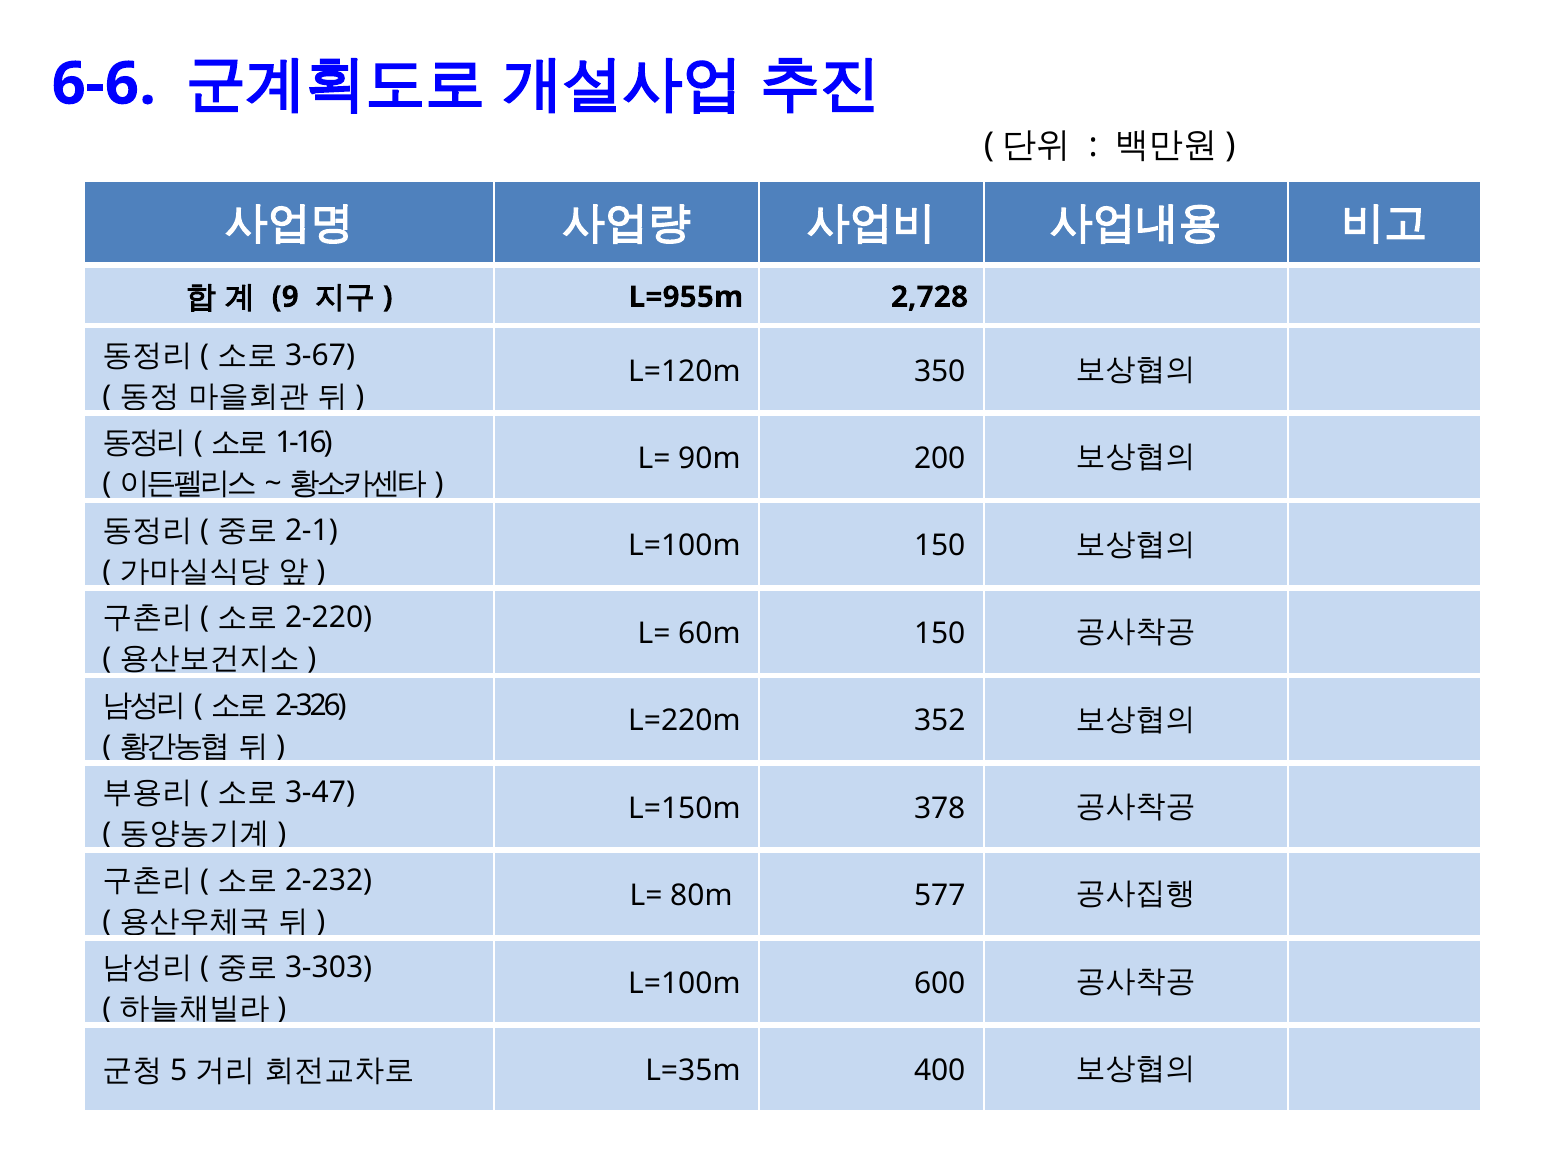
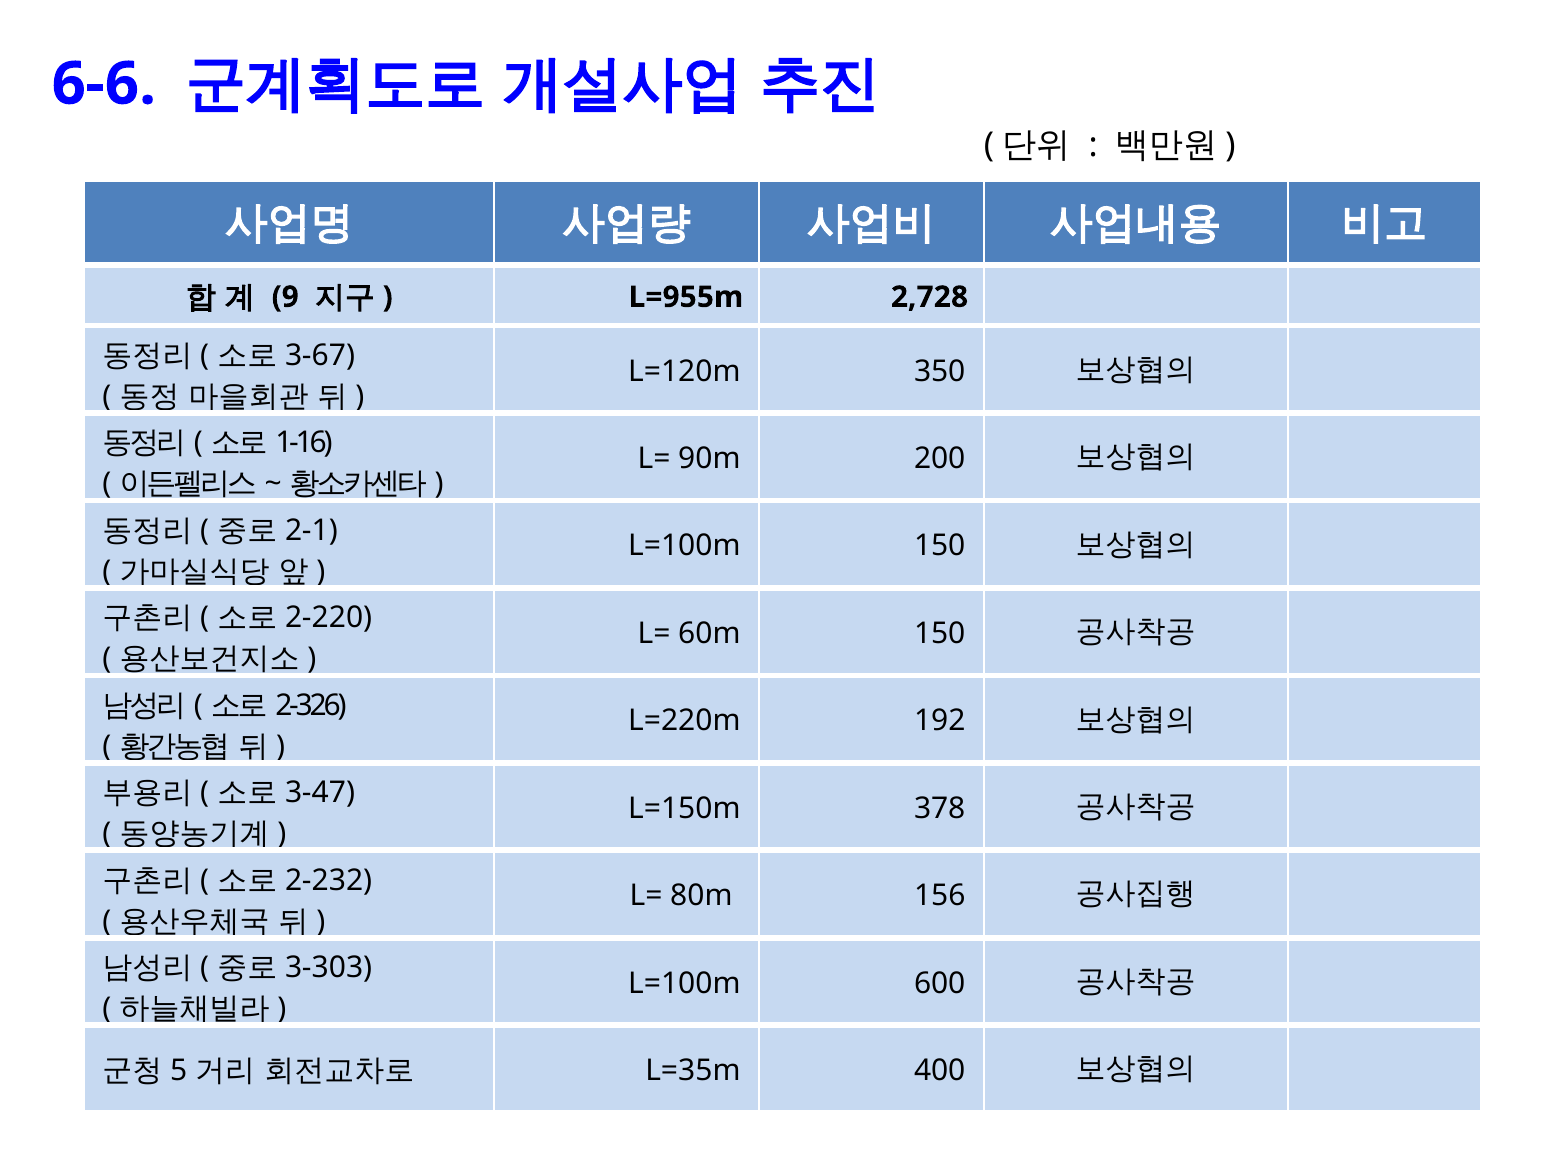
352: 352 -> 192
577: 577 -> 156
